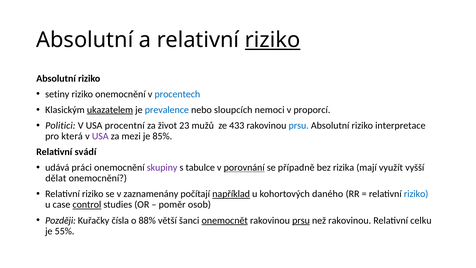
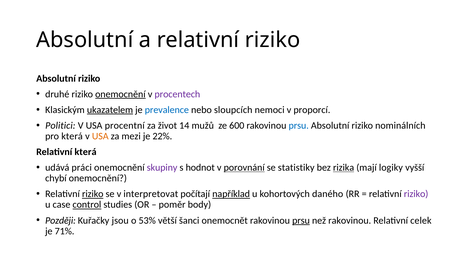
riziko at (273, 40) underline: present -> none
setiny: setiny -> druhé
onemocnění at (120, 94) underline: none -> present
procentech colour: blue -> purple
23: 23 -> 14
433: 433 -> 600
interpretace: interpretace -> nominálních
USA at (100, 136) colour: purple -> orange
85%: 85% -> 22%
Relativní svádí: svádí -> která
tabulce: tabulce -> hodnot
případně: případně -> statistiky
rizika underline: none -> present
využít: využít -> logiky
dělat: dělat -> chybí
riziko at (93, 194) underline: none -> present
zaznamenány: zaznamenány -> interpretovat
riziko at (416, 194) colour: blue -> purple
osob: osob -> body
čísla: čísla -> jsou
88%: 88% -> 53%
onemocnět underline: present -> none
celku: celku -> celek
55%: 55% -> 71%
